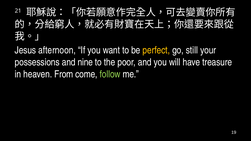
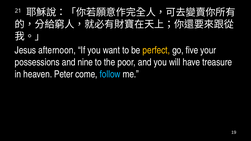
still: still -> five
From: From -> Peter
follow colour: light green -> light blue
